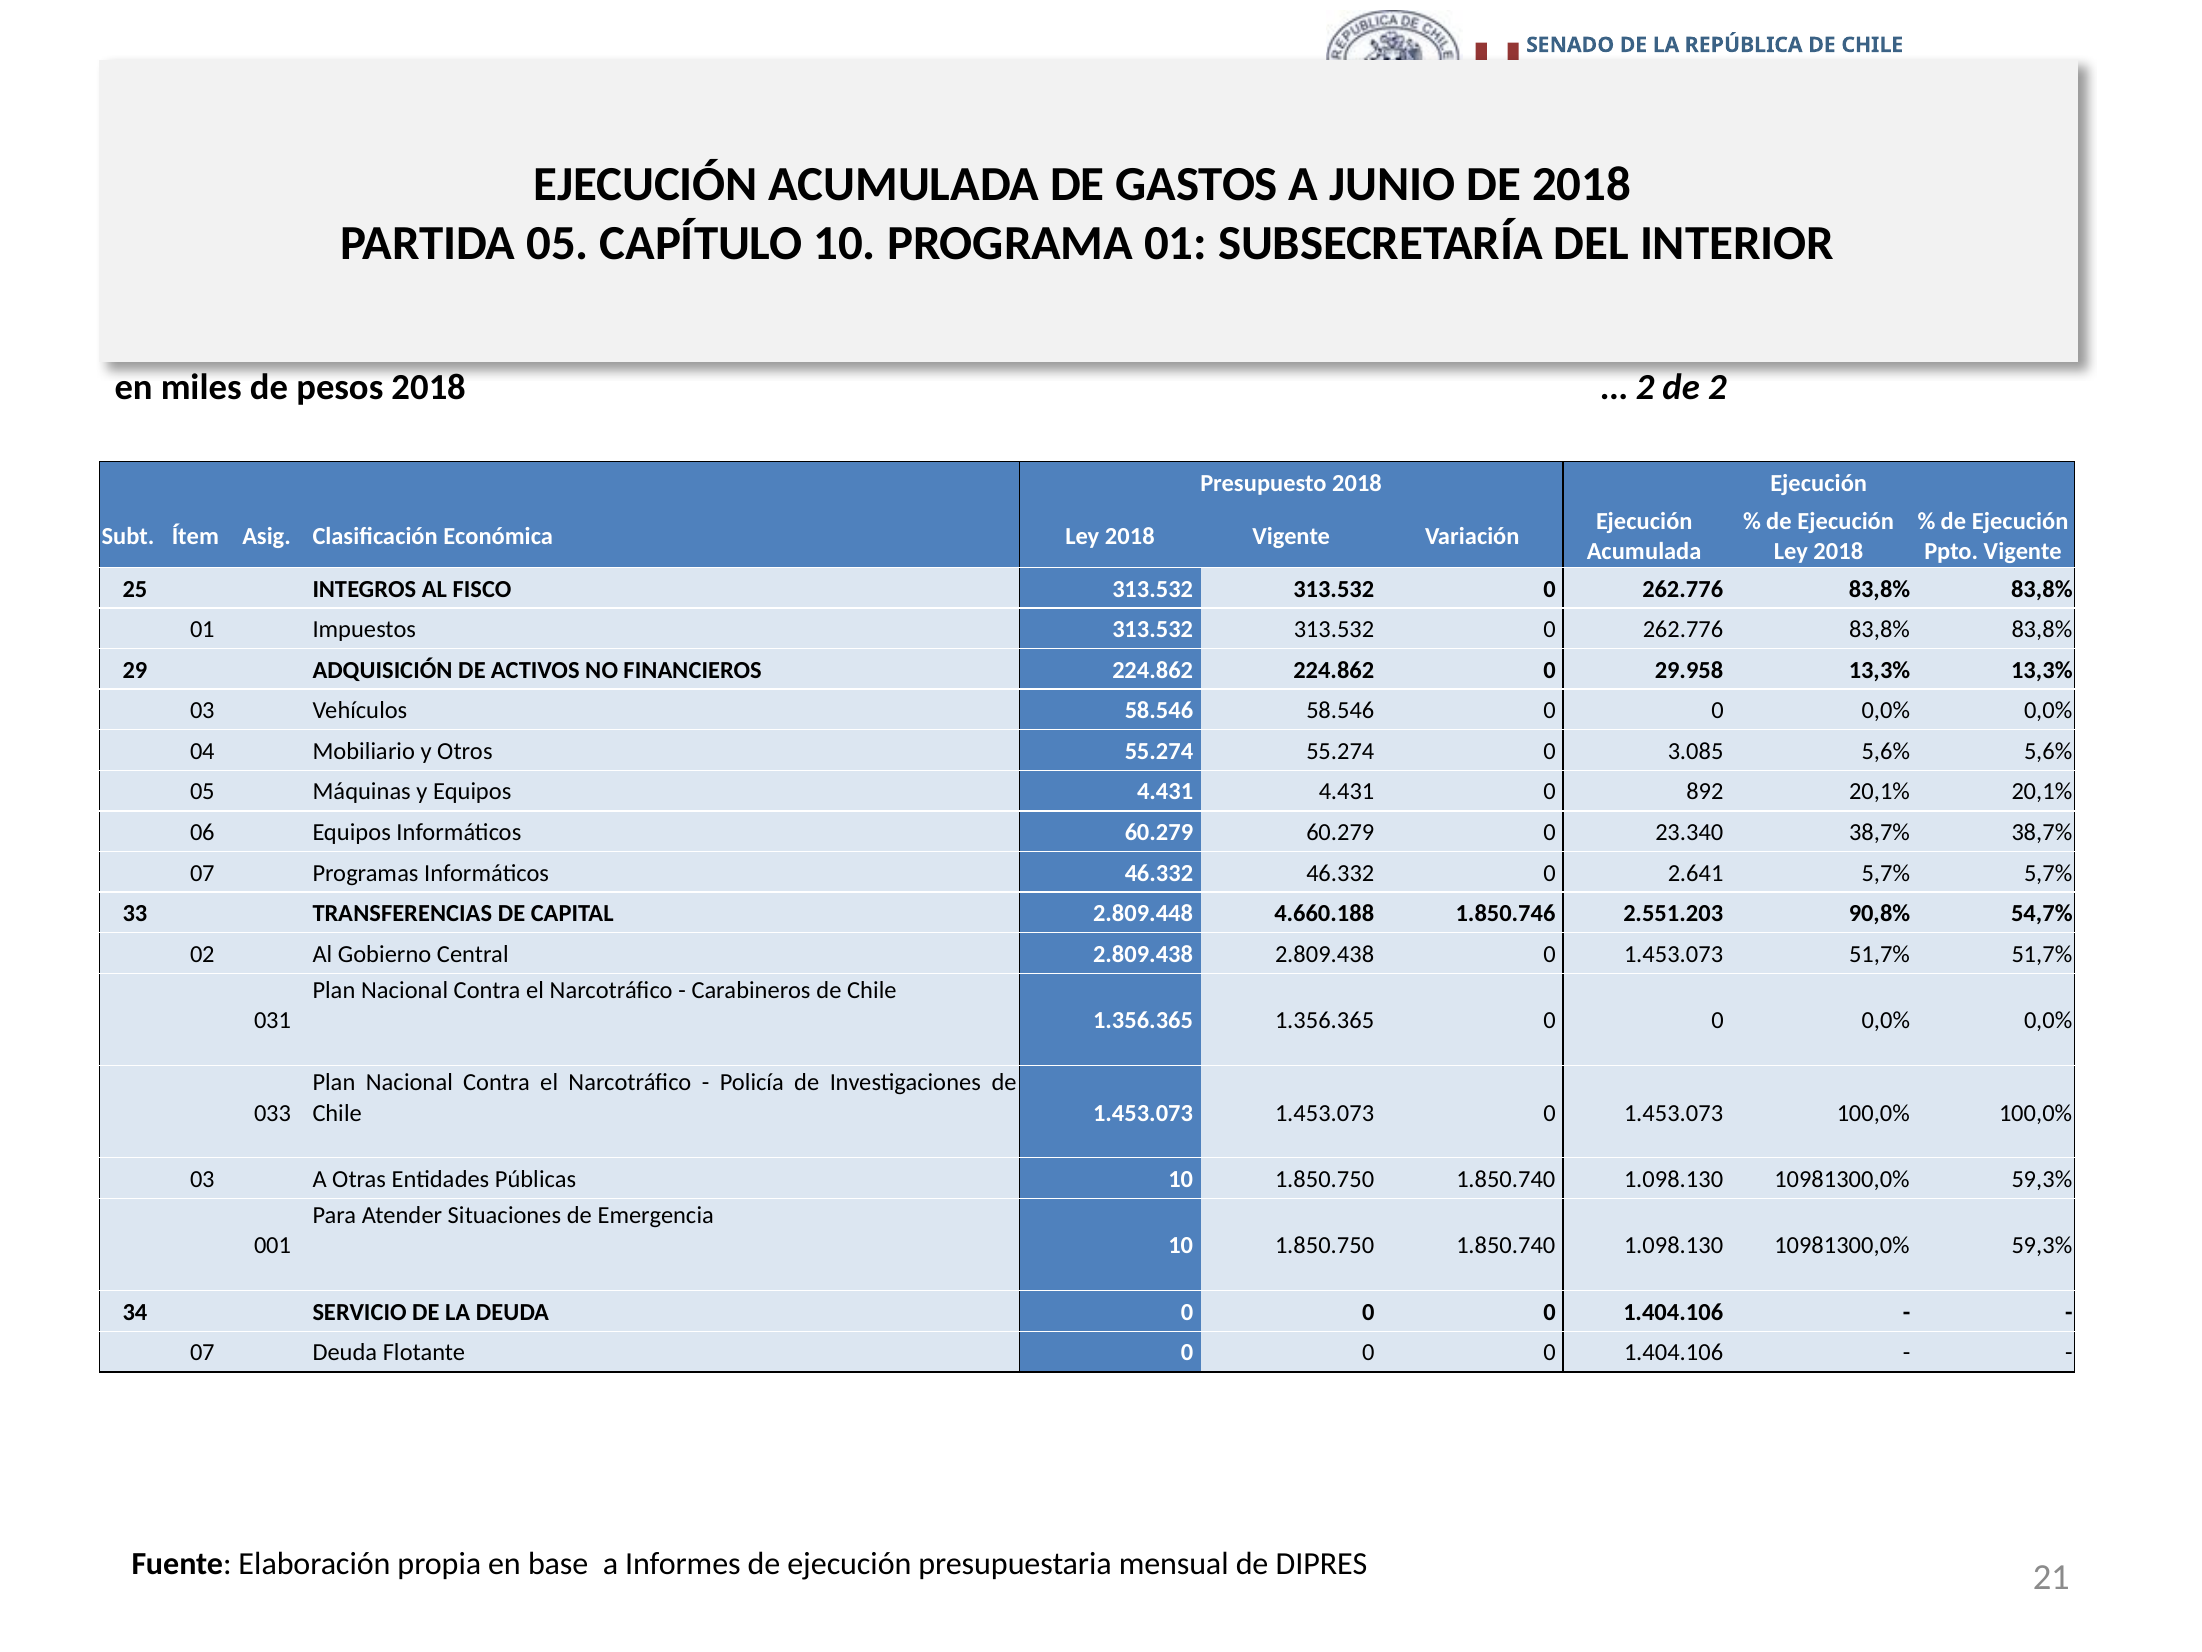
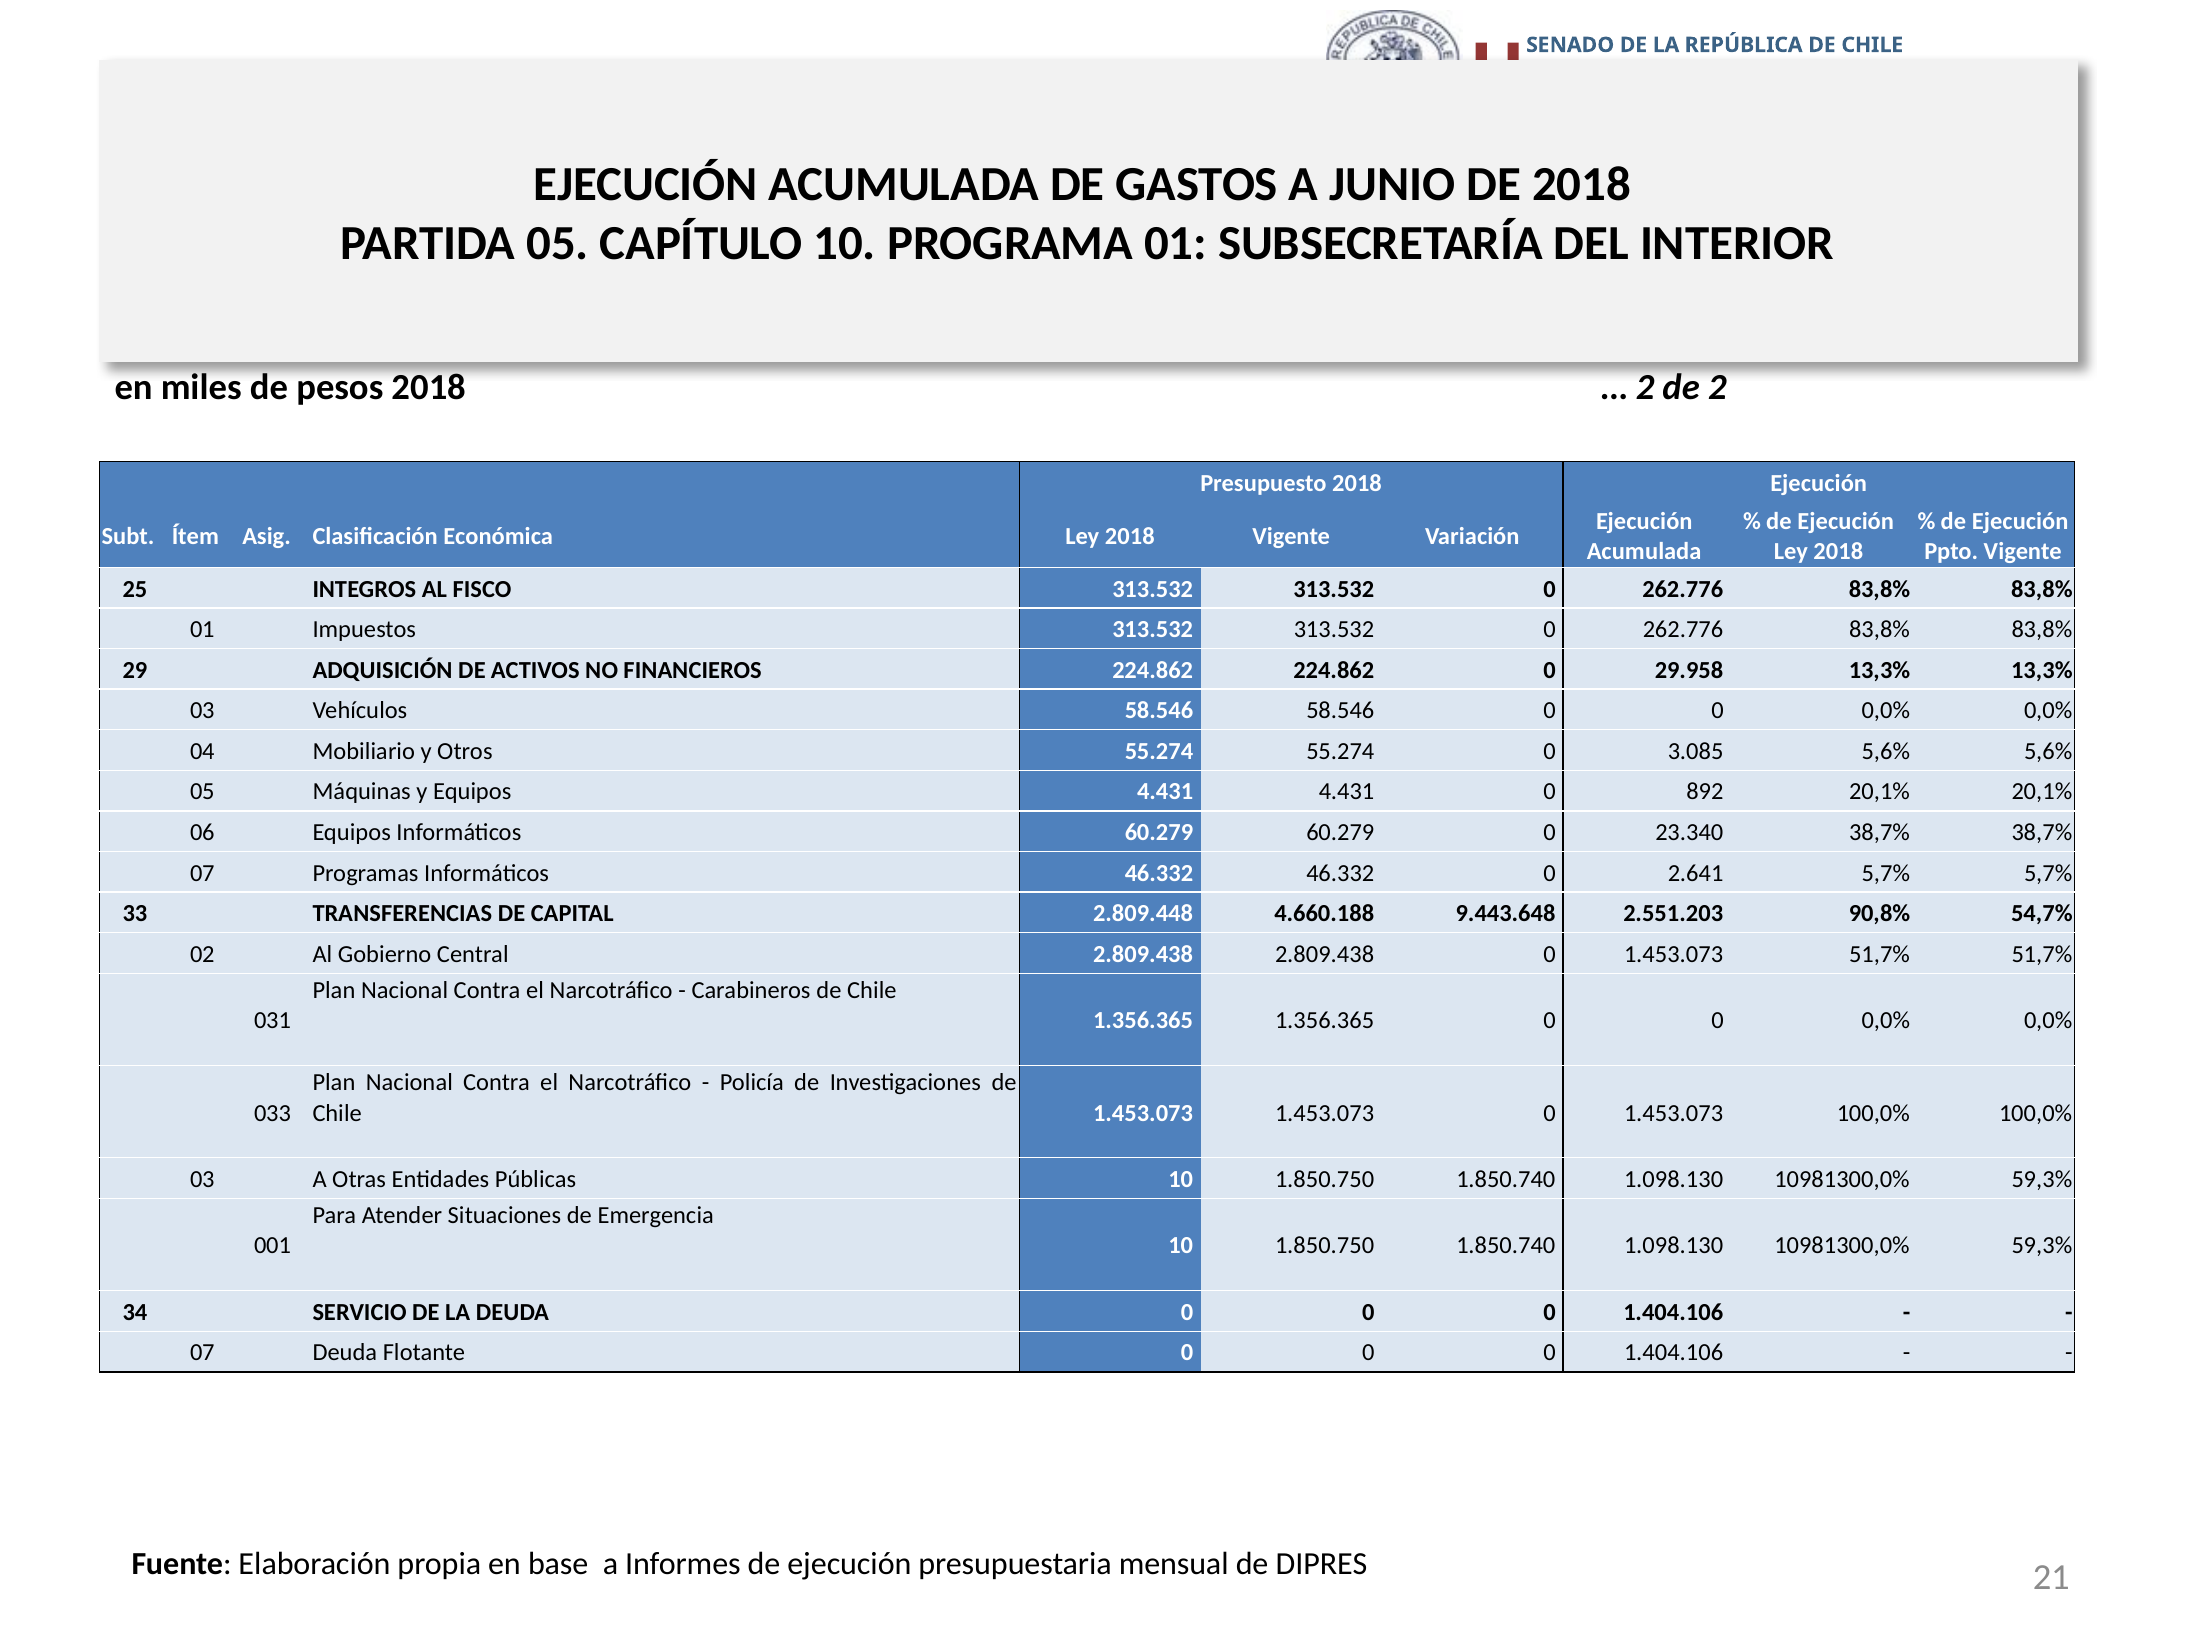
1.850.746: 1.850.746 -> 9.443.648
